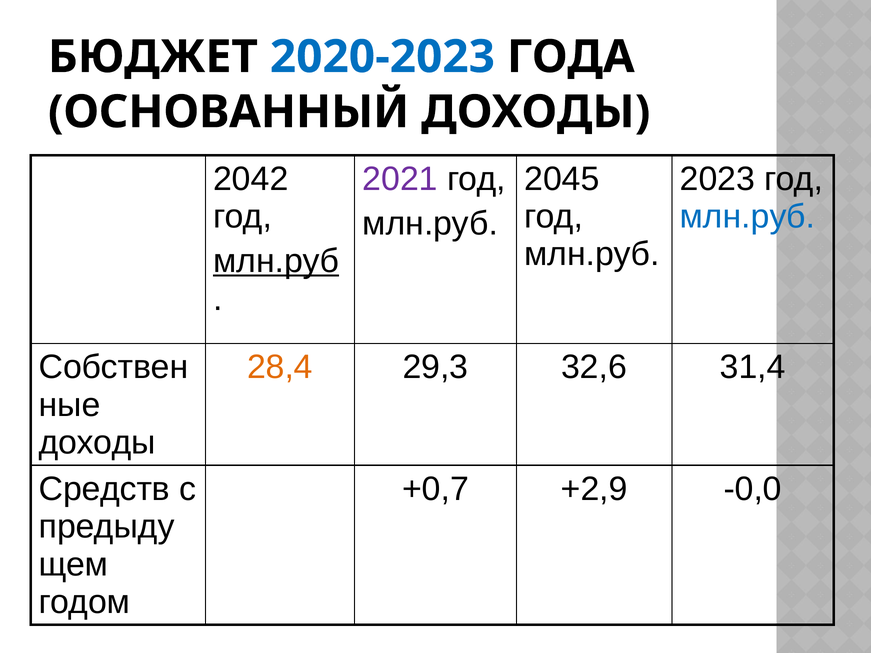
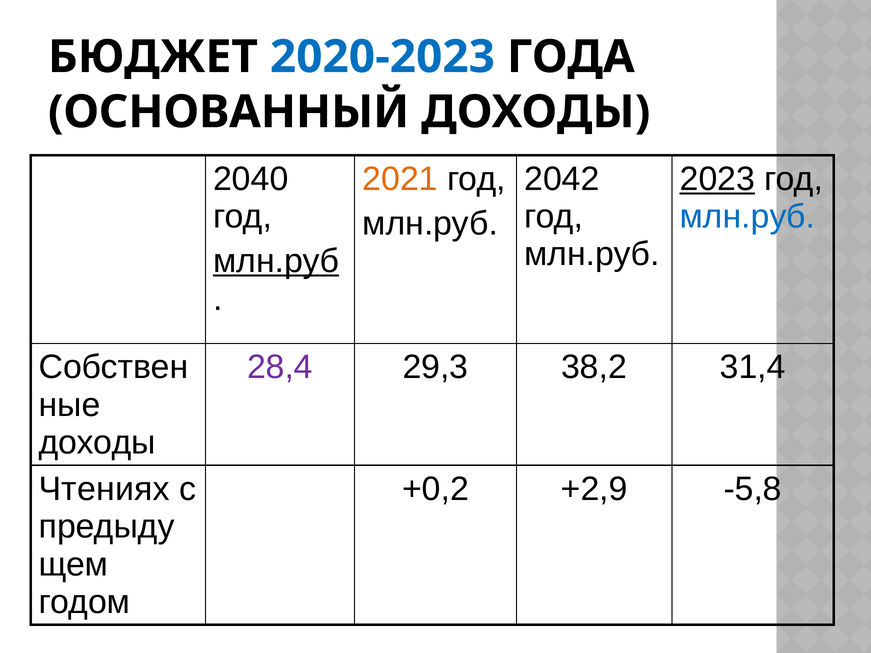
2042: 2042 -> 2040
2021 colour: purple -> orange
2045: 2045 -> 2042
2023 underline: none -> present
28,4 colour: orange -> purple
32,6: 32,6 -> 38,2
Средств: Средств -> Чтениях
+0,7: +0,7 -> +0,2
-0,0: -0,0 -> -5,8
